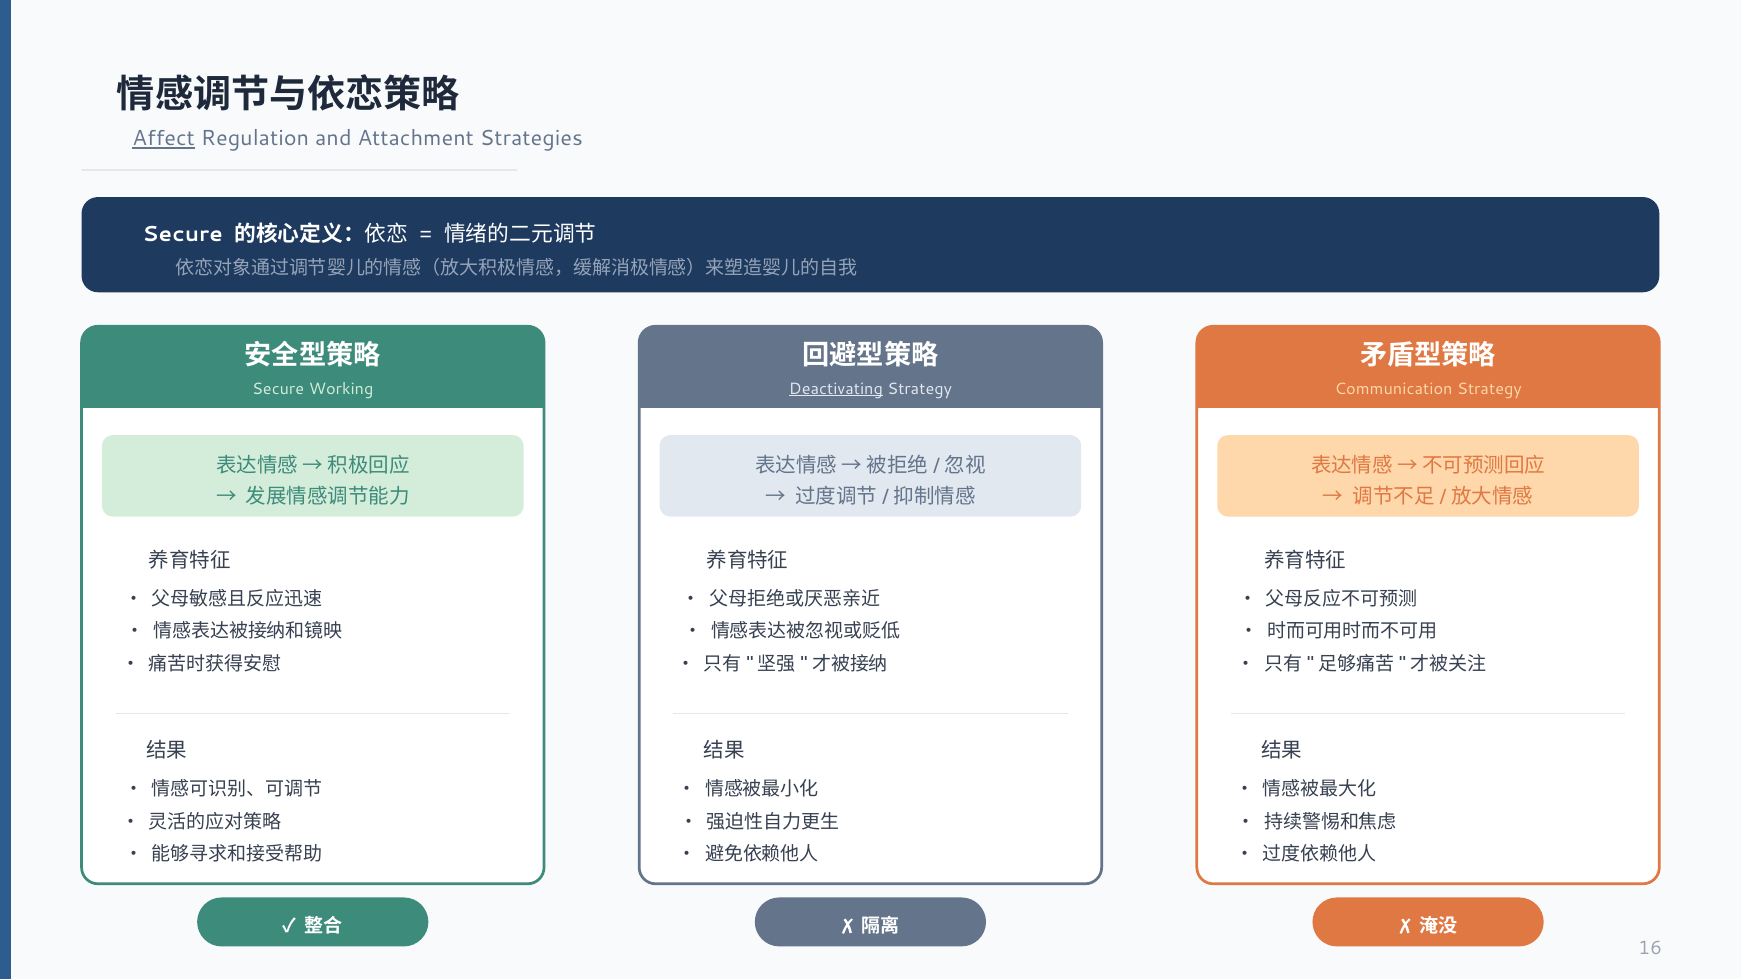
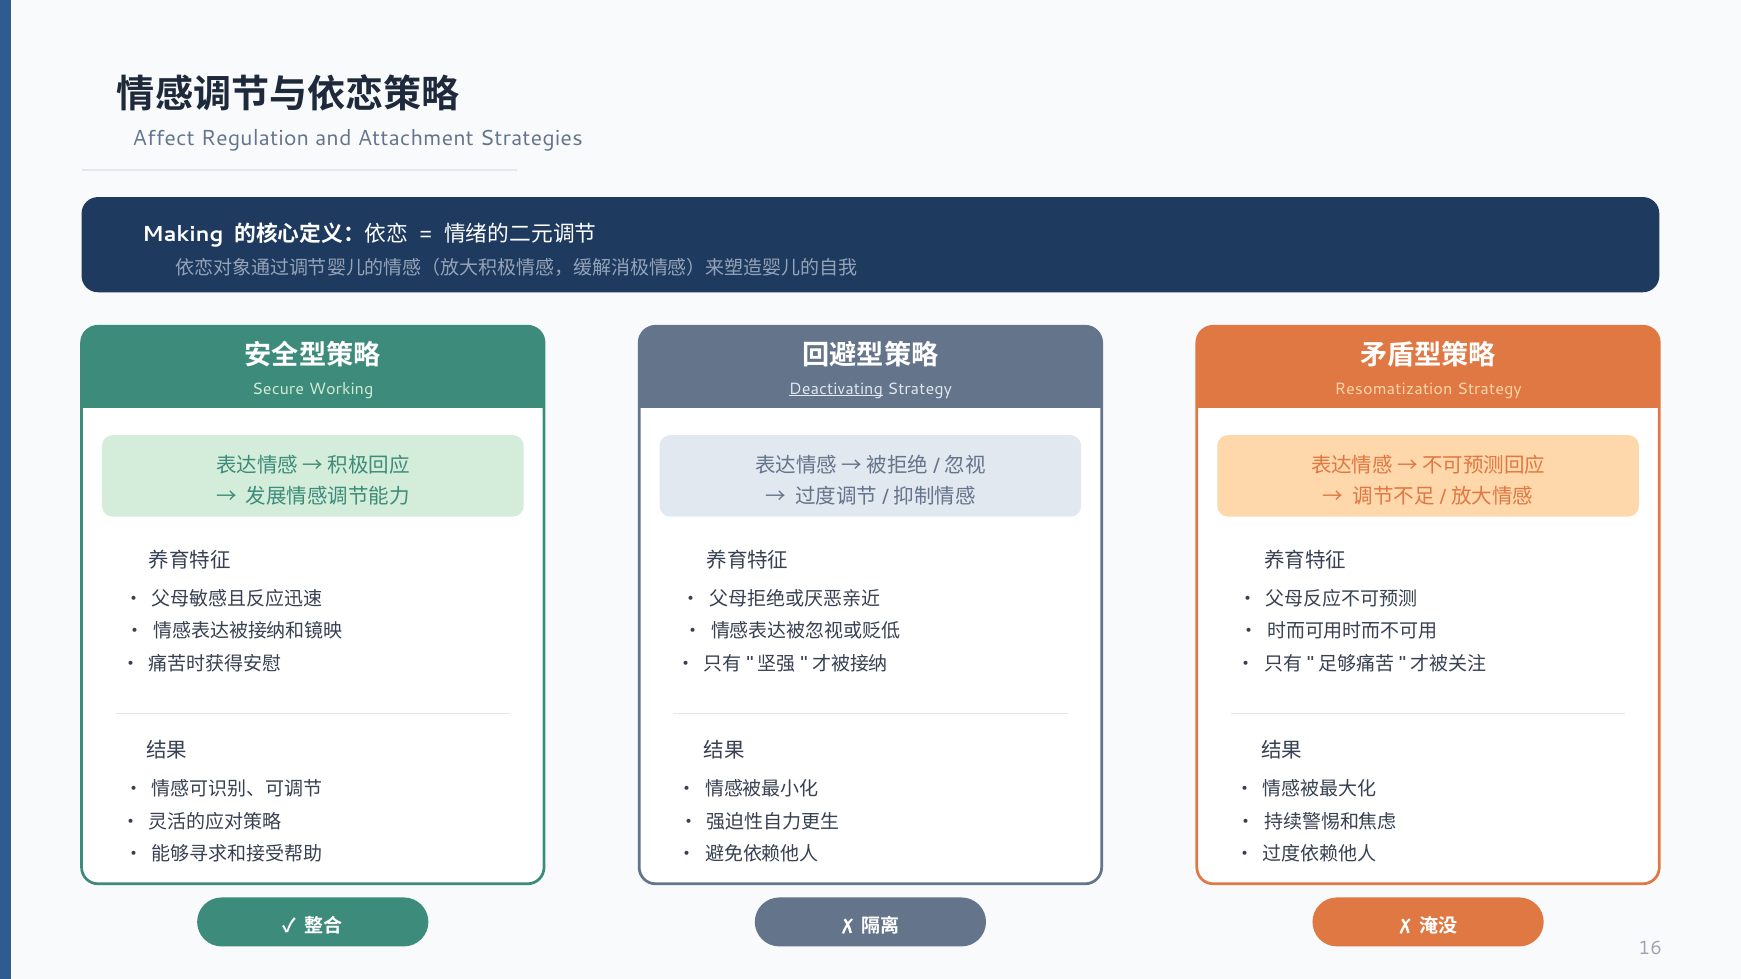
Affect underline: present -> none
Secure at (183, 234): Secure -> Making
Communication: Communication -> Resomatization
